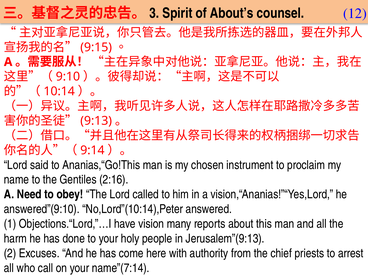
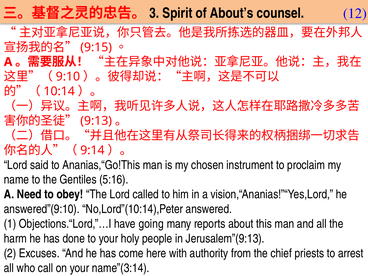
2:16: 2:16 -> 5:16
vision: vision -> going
name”(7:14: name”(7:14 -> name”(3:14
